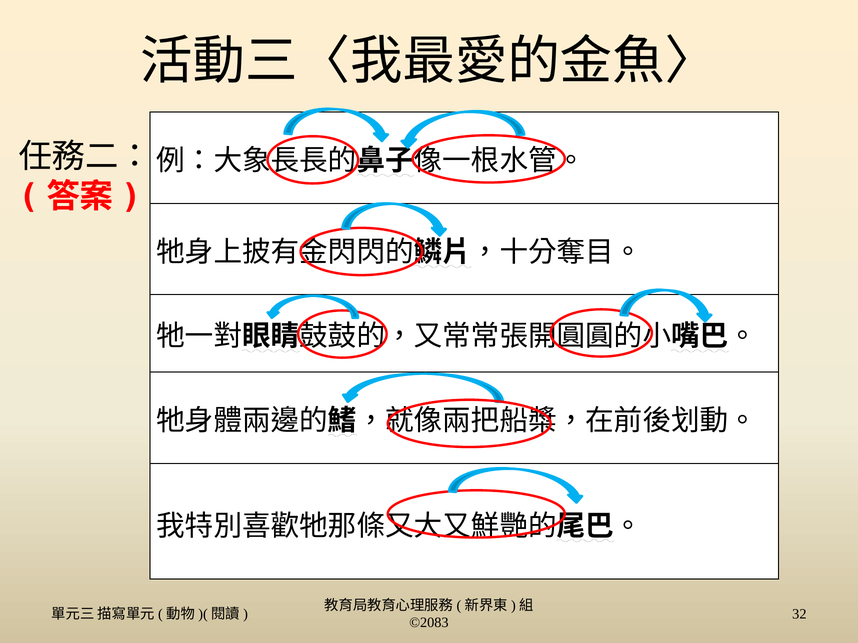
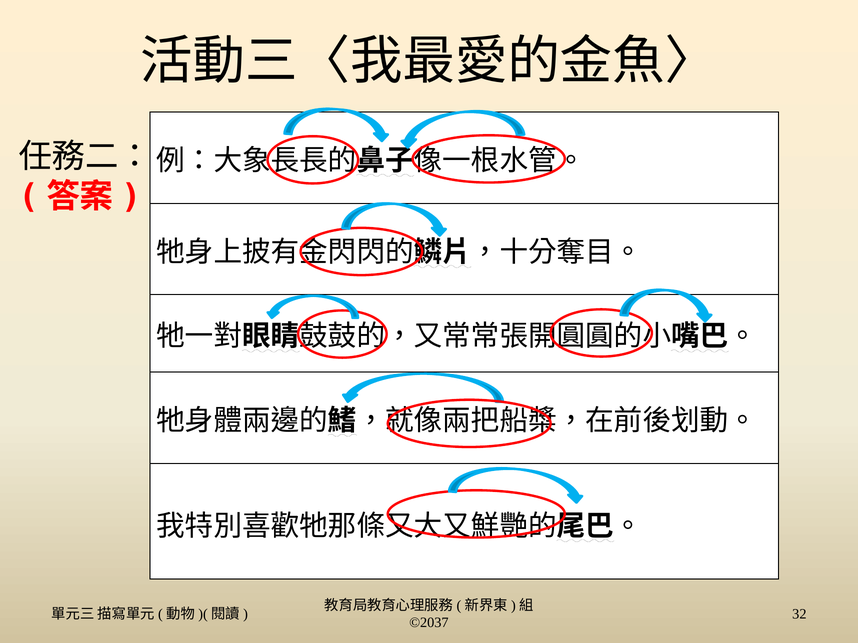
©2083: ©2083 -> ©2037
